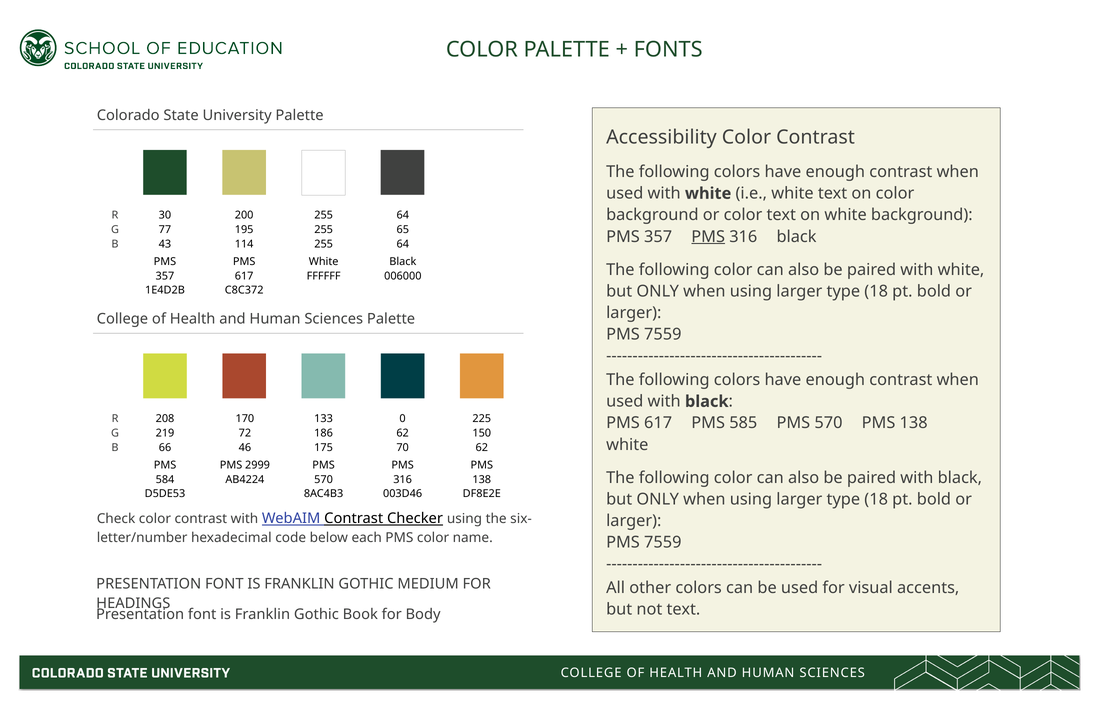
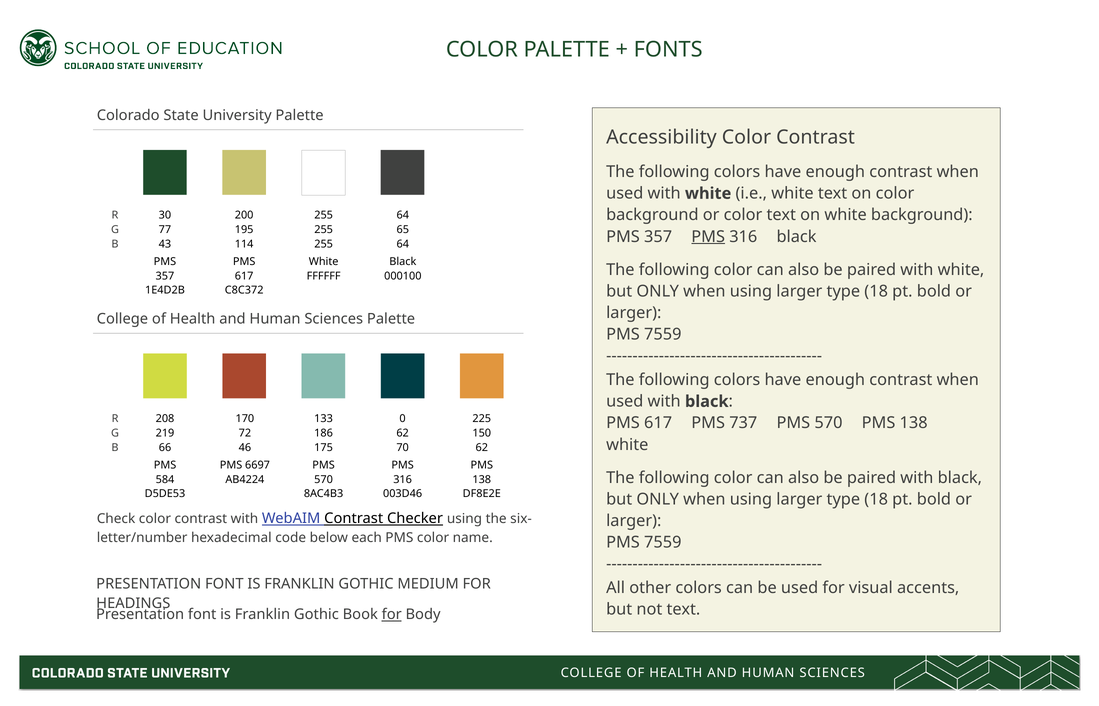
006000: 006000 -> 000100
585: 585 -> 737
2999: 2999 -> 6697
for at (392, 615) underline: none -> present
